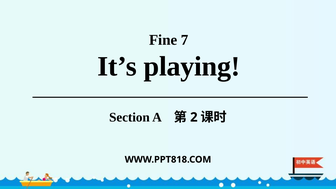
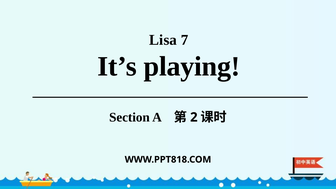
Fine: Fine -> Lisa
